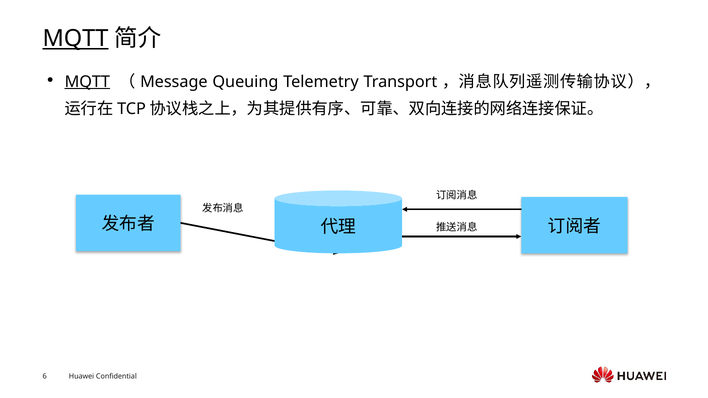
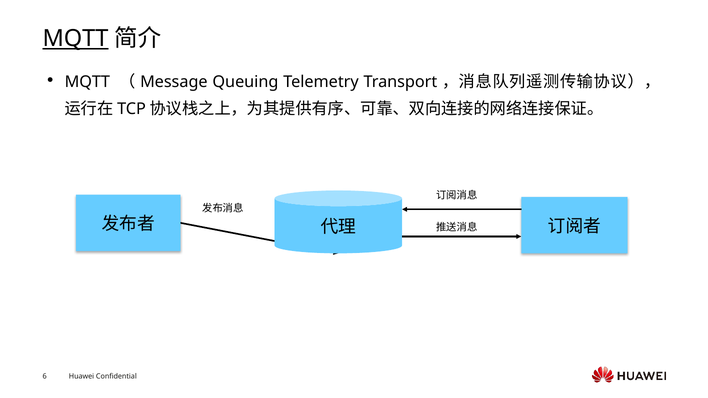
MQTT at (87, 82) underline: present -> none
